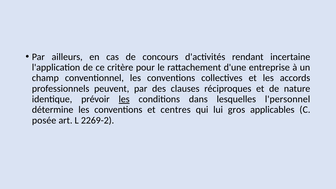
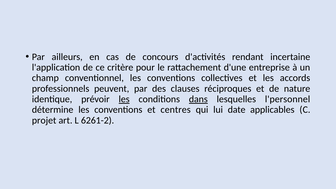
dans underline: none -> present
gros: gros -> date
posée: posée -> projet
2269-2: 2269-2 -> 6261-2
